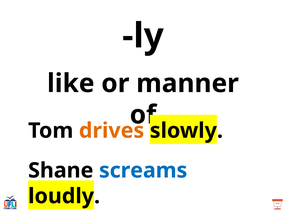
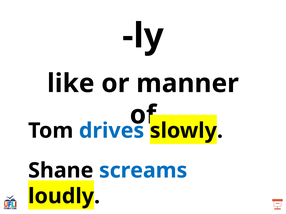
drives colour: orange -> blue
